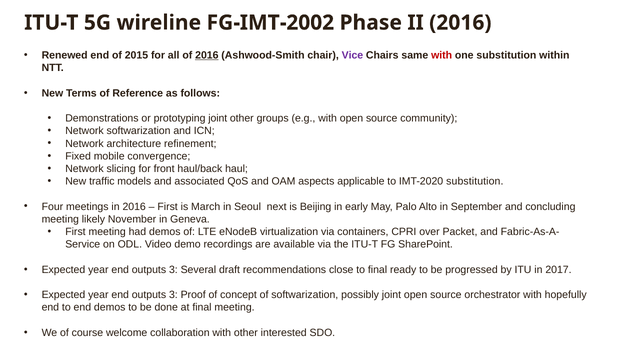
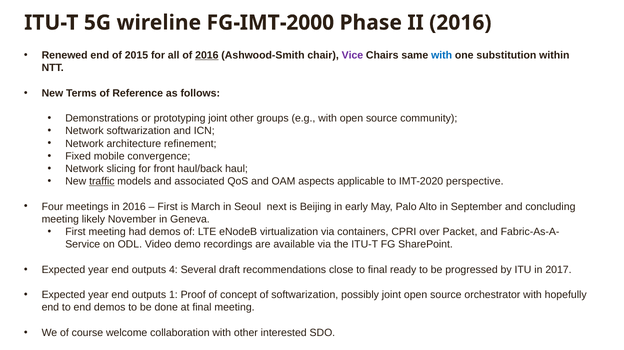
FG-IMT-2002: FG-IMT-2002 -> FG-IMT-2000
with at (442, 55) colour: red -> blue
traffic underline: none -> present
IMT-2020 substitution: substitution -> perspective
3 at (173, 269): 3 -> 4
3 at (173, 295): 3 -> 1
